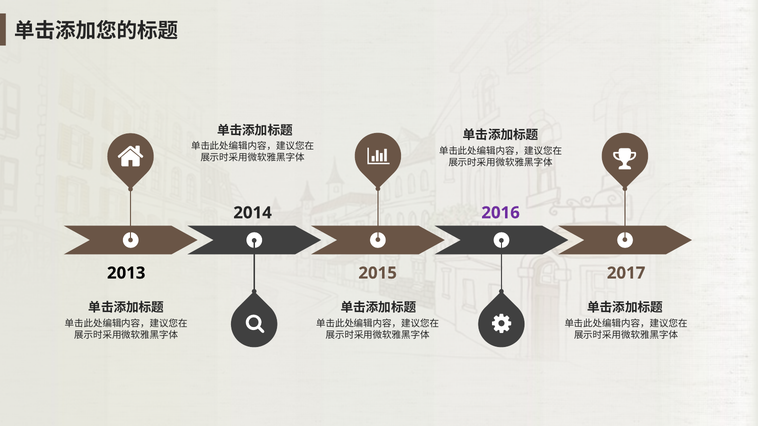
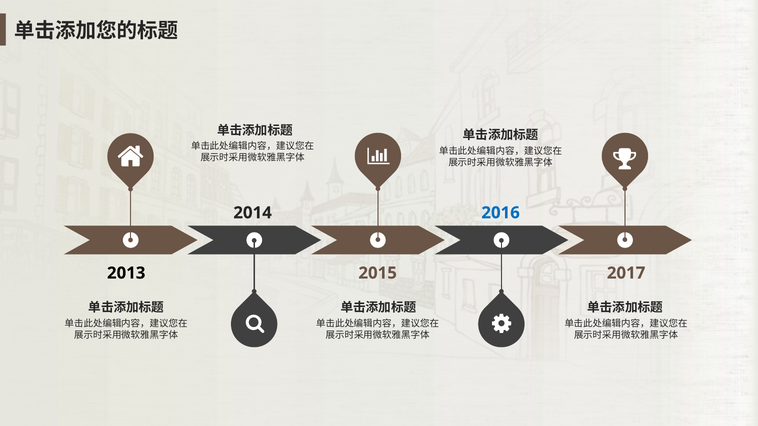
2016 colour: purple -> blue
